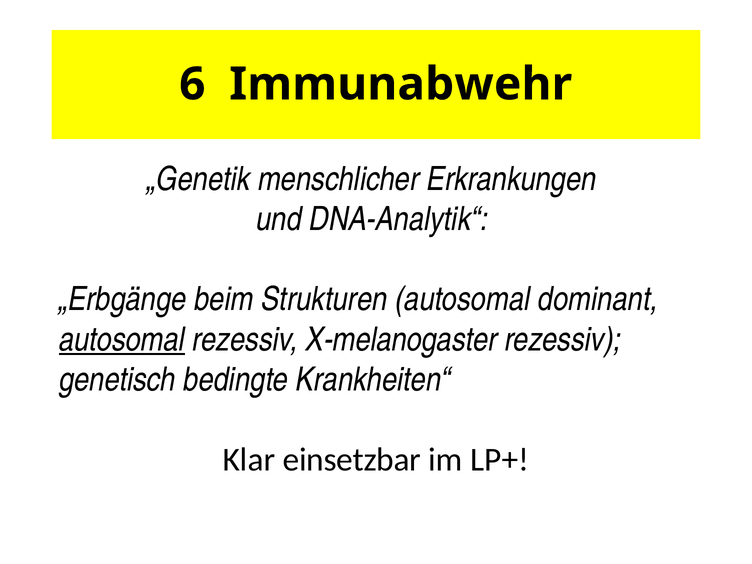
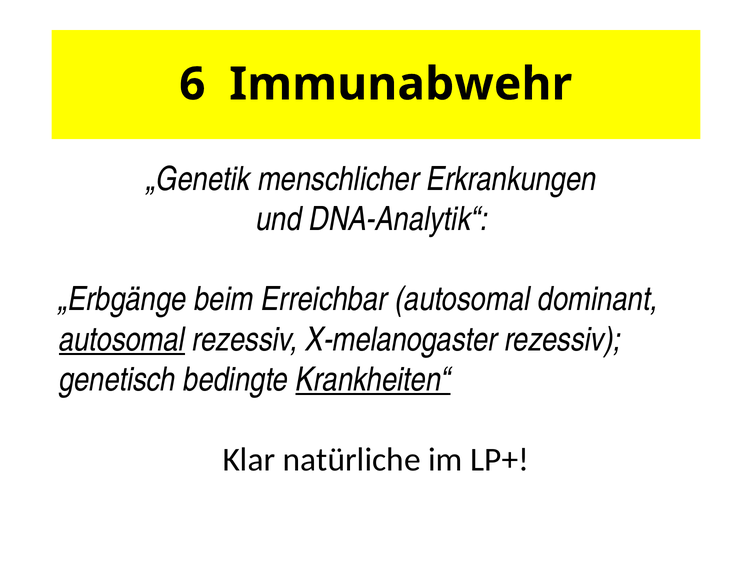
Strukturen: Strukturen -> Erreichbar
Krankheiten“ underline: none -> present
einsetzbar: einsetzbar -> natürliche
